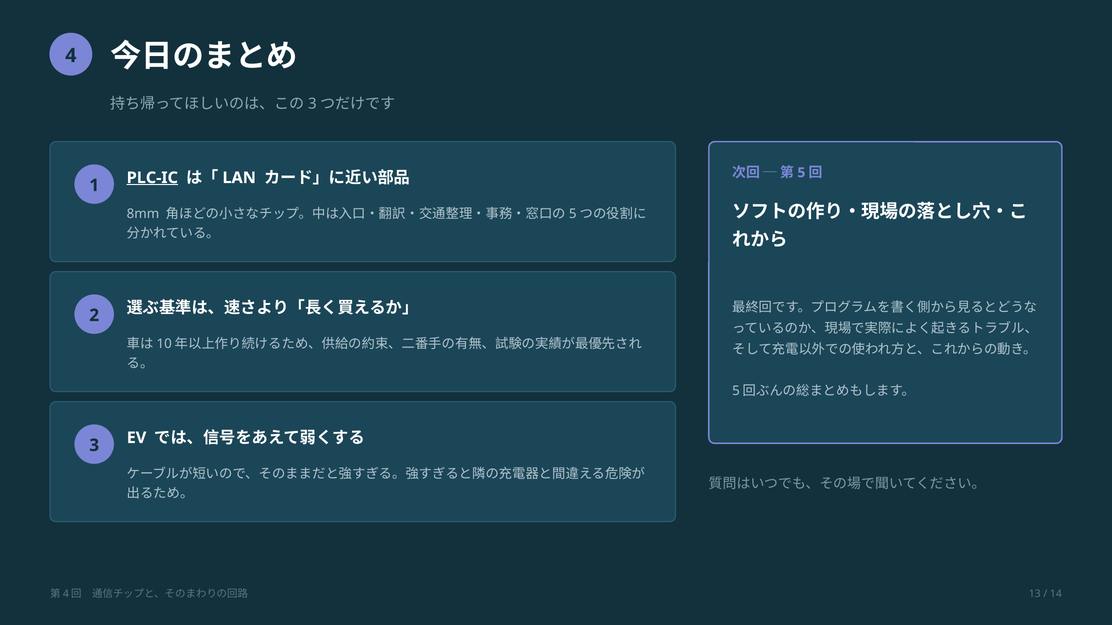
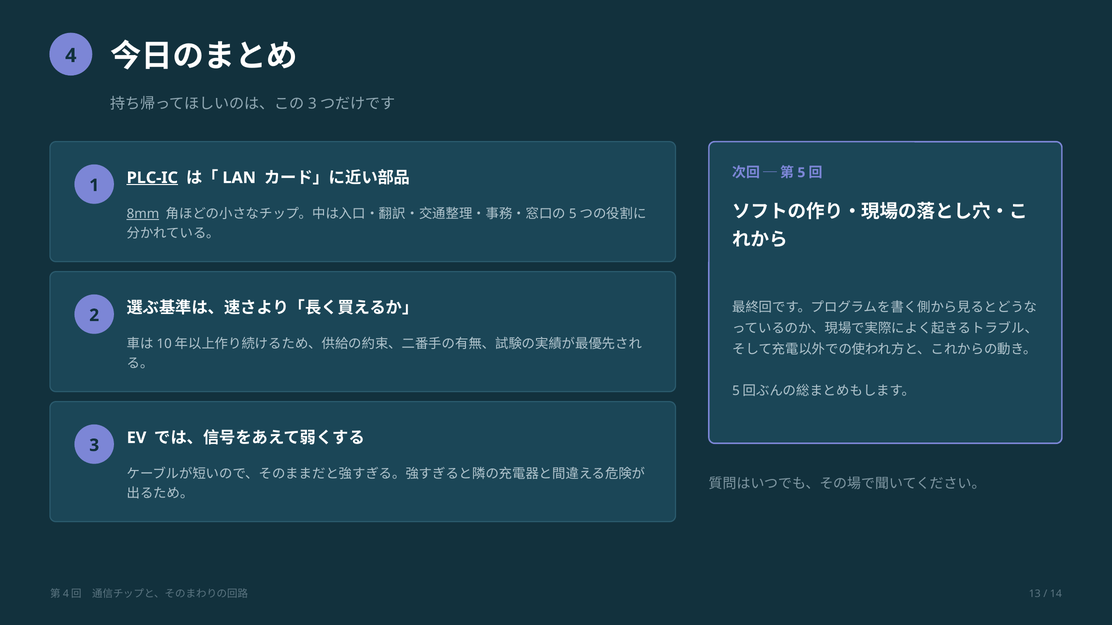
8mm underline: none -> present
